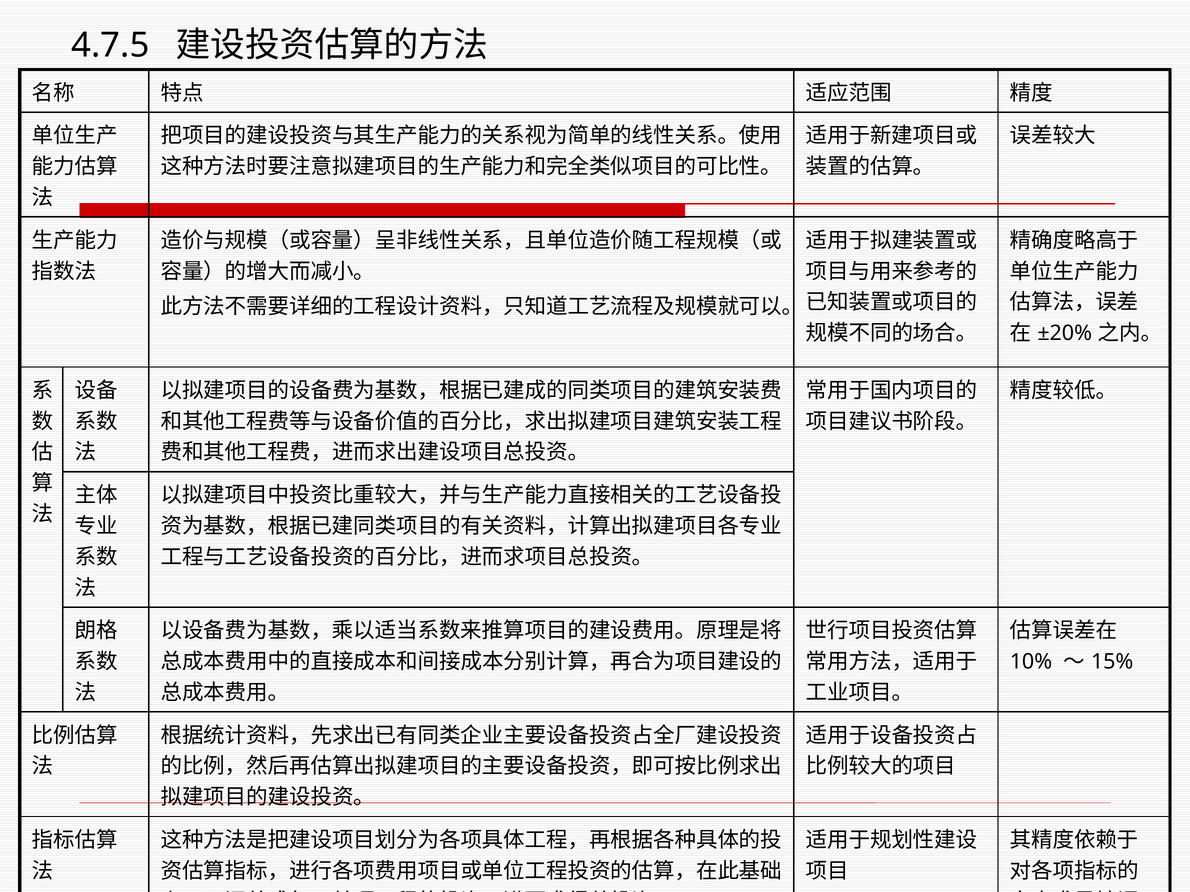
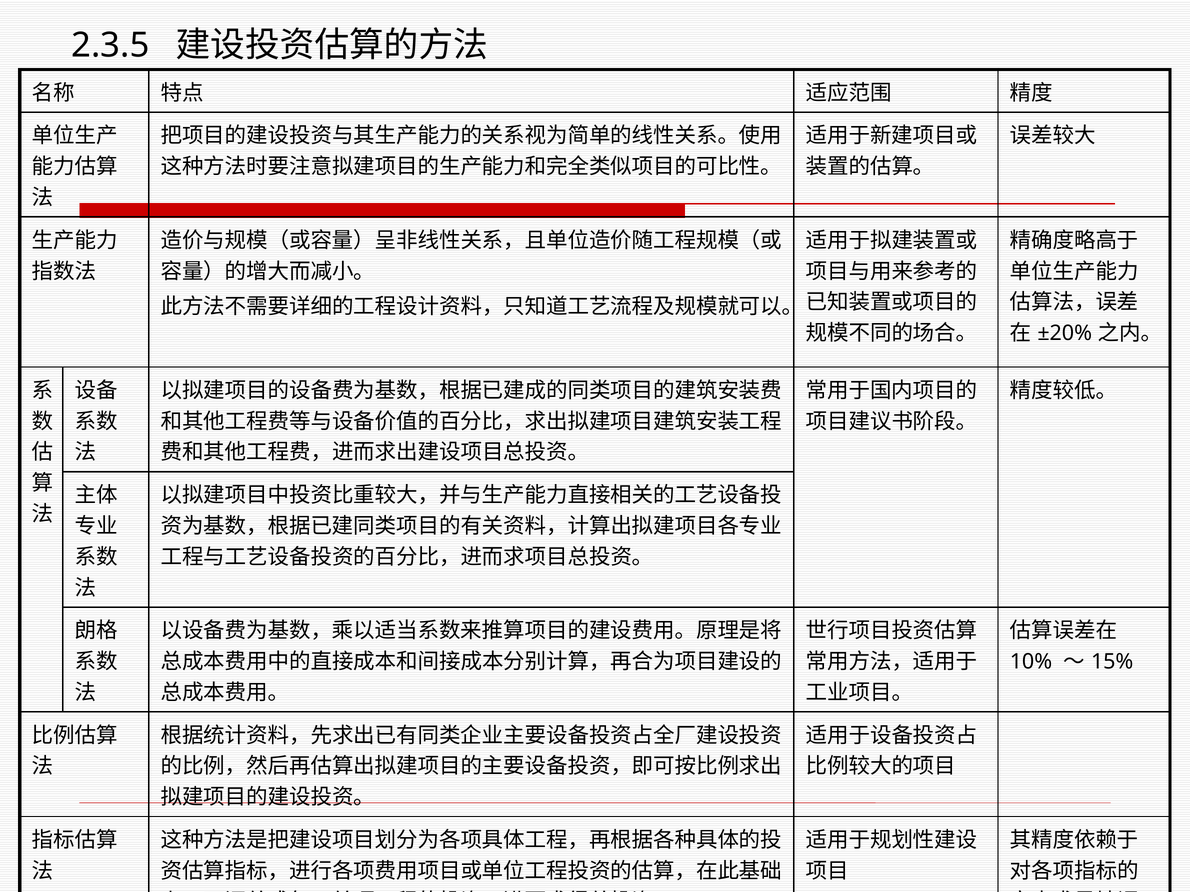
4.7.5: 4.7.5 -> 2.3.5
